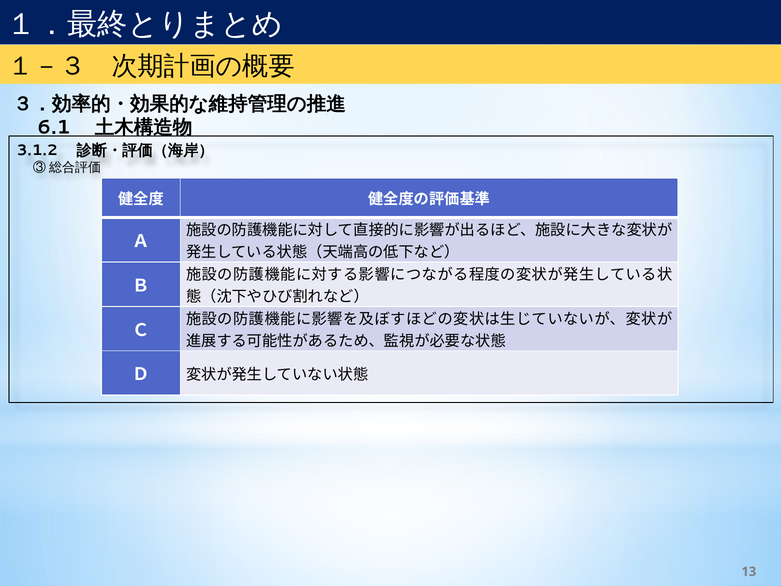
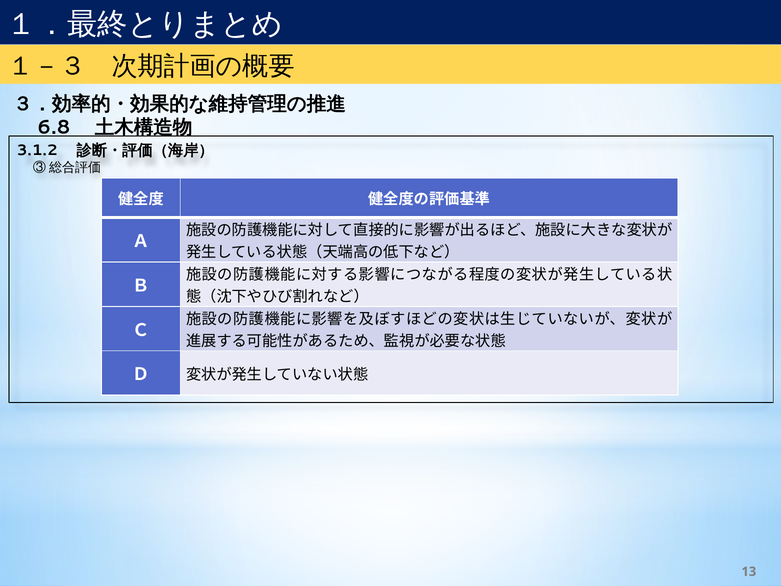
6.1: 6.1 -> 6.8
